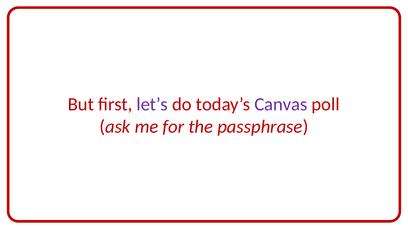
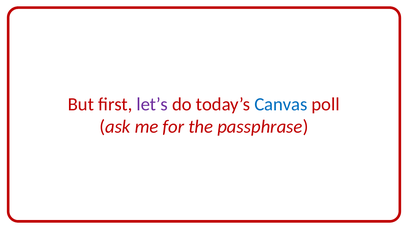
Canvas colour: purple -> blue
